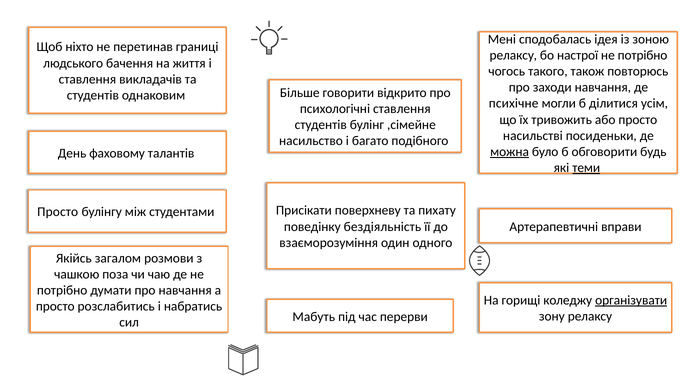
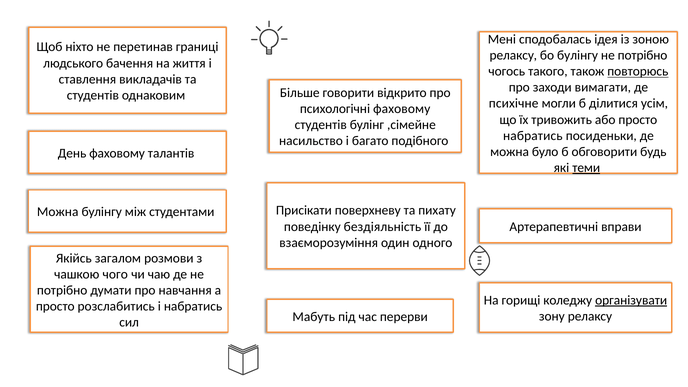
бо настрої: настрої -> булінгу
повторюсь underline: none -> present
заходи навчання: навчання -> вимагати
психологічні ставлення: ставлення -> фаховому
насильстві at (533, 136): насильстві -> набратись
можна at (510, 152) underline: present -> none
Просто at (58, 212): Просто -> Можна
поза: поза -> чого
